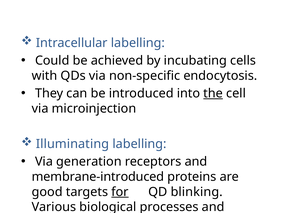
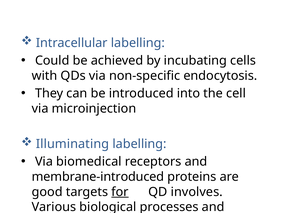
the at (213, 93) underline: present -> none
generation: generation -> biomedical
blinking: blinking -> involves
